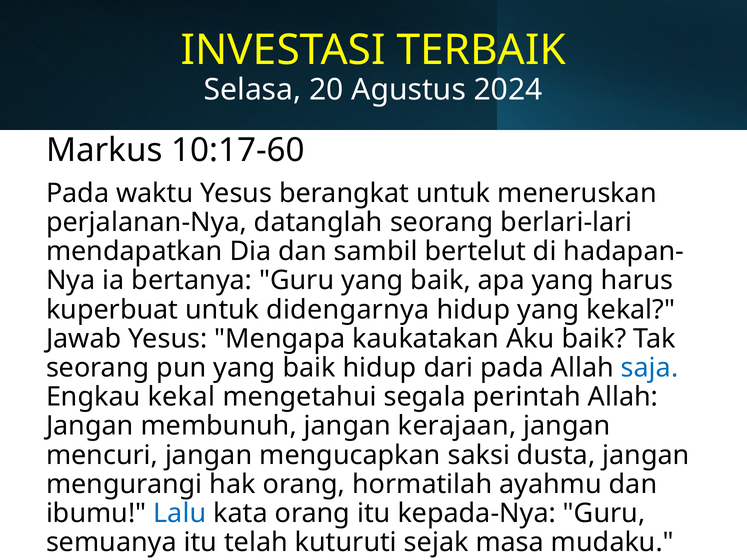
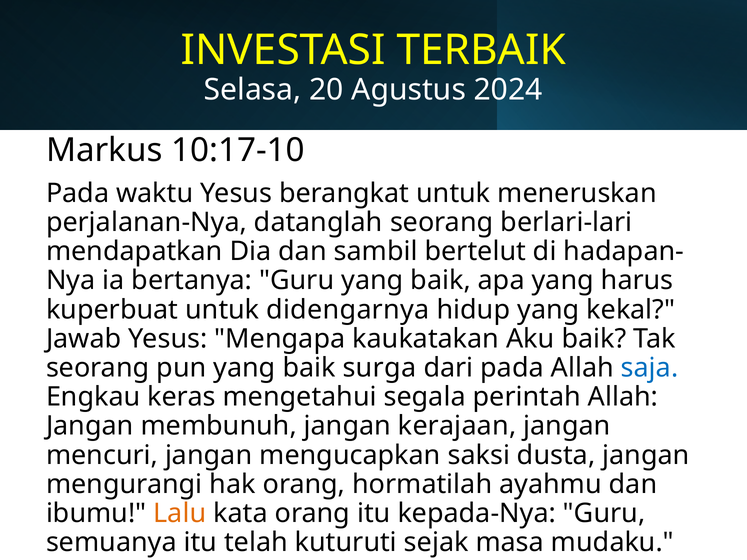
10:17-60: 10:17-60 -> 10:17-10
baik hidup: hidup -> surga
Engkau kekal: kekal -> keras
Lalu colour: blue -> orange
